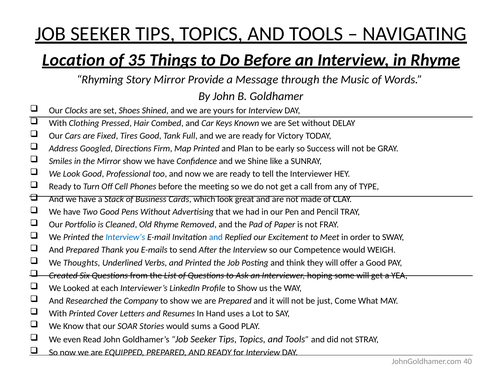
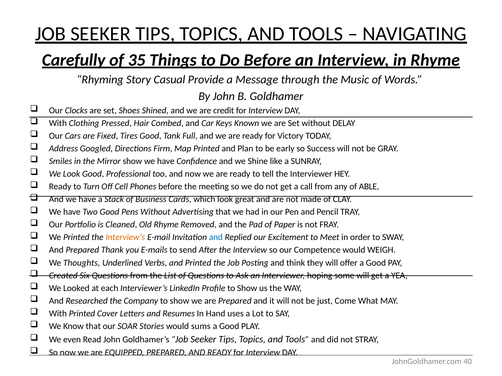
Location: Location -> Carefully
Story Mirror: Mirror -> Casual
yours: yours -> credit
TYPE: TYPE -> ABLE
Interview’s colour: blue -> orange
